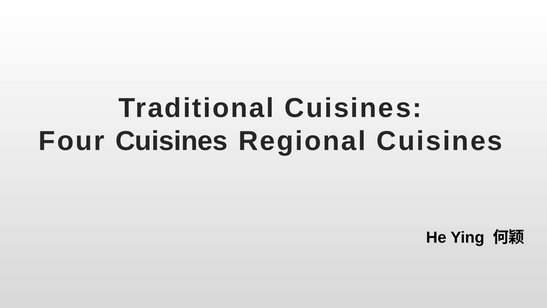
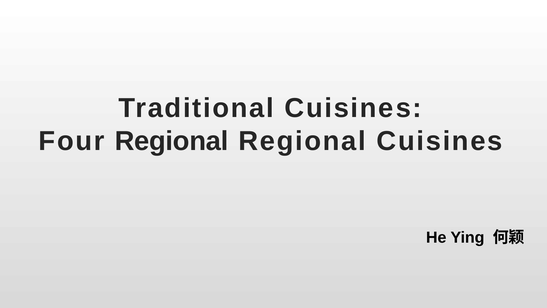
Four Cuisines: Cuisines -> Regional
